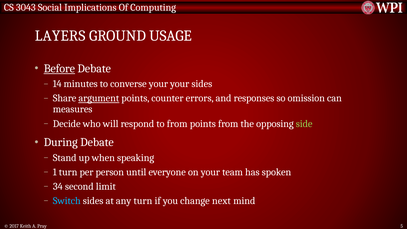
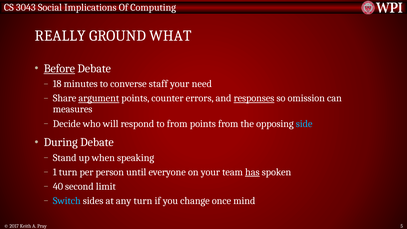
LAYERS: LAYERS -> REALLY
USAGE: USAGE -> WHAT
14: 14 -> 18
converse your: your -> staff
your sides: sides -> need
responses underline: none -> present
side colour: light green -> light blue
has underline: none -> present
34: 34 -> 40
next: next -> once
